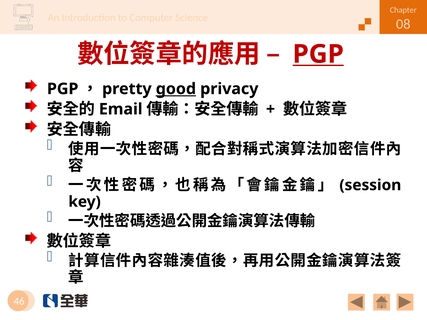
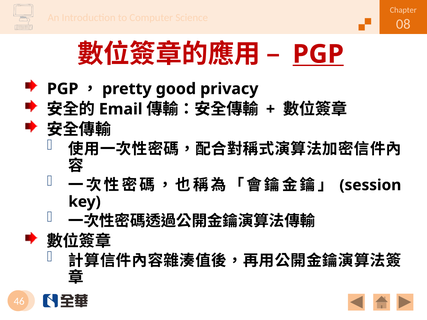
good underline: present -> none
